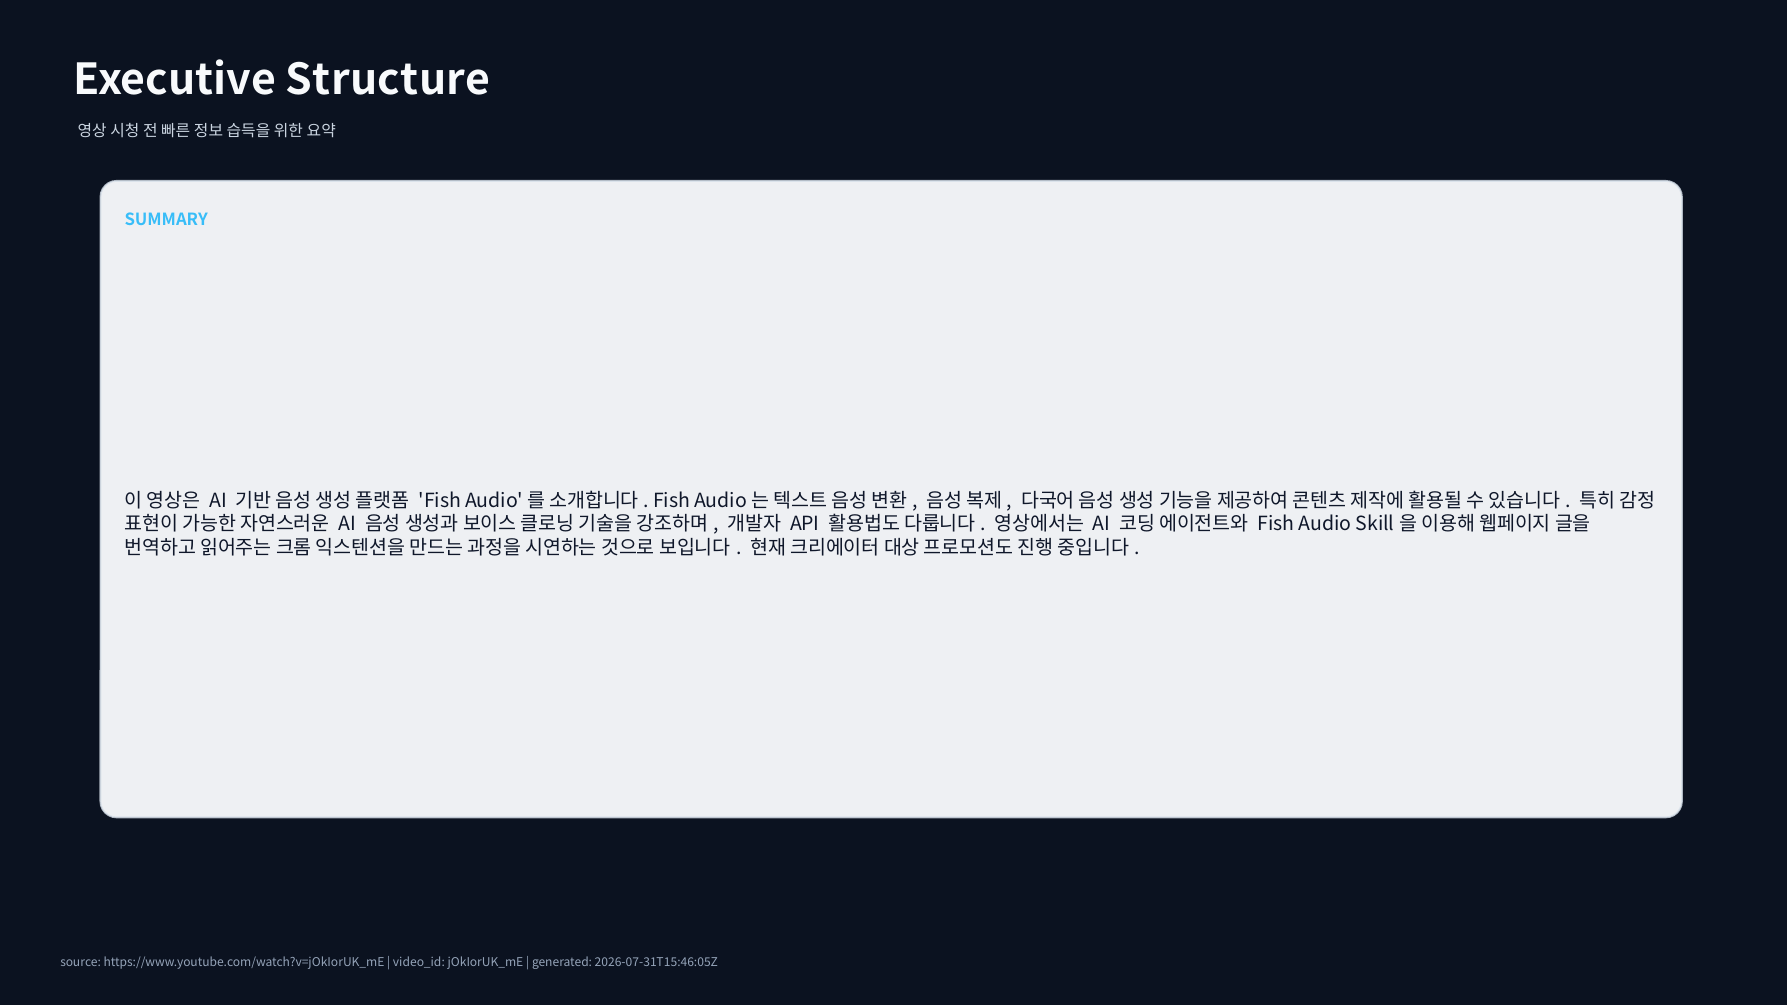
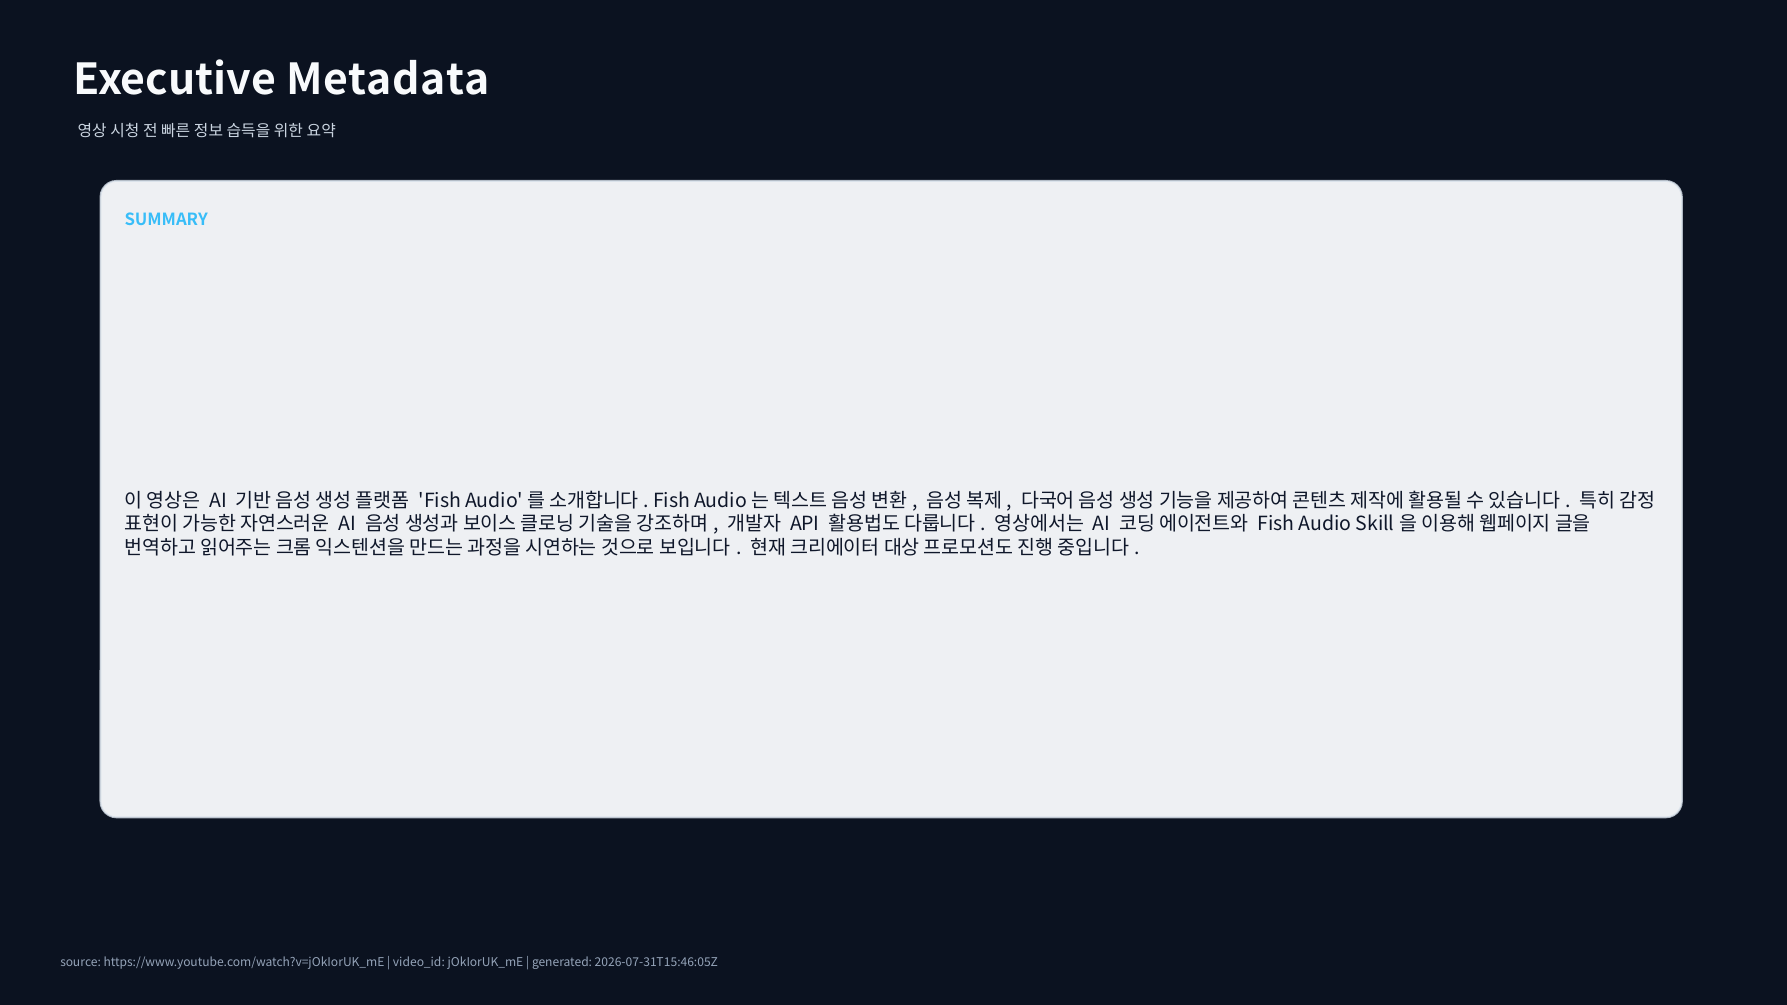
Structure: Structure -> Metadata
